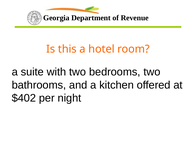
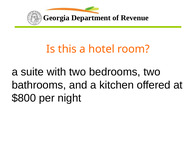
$402: $402 -> $800
